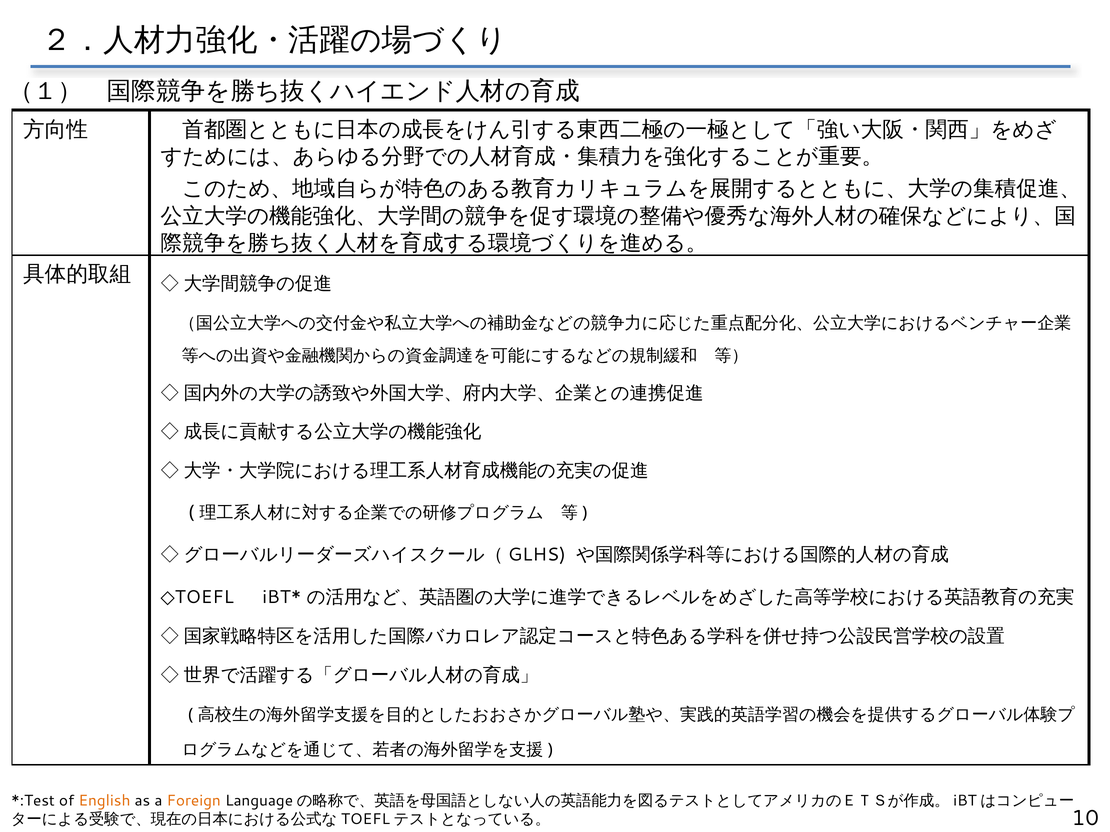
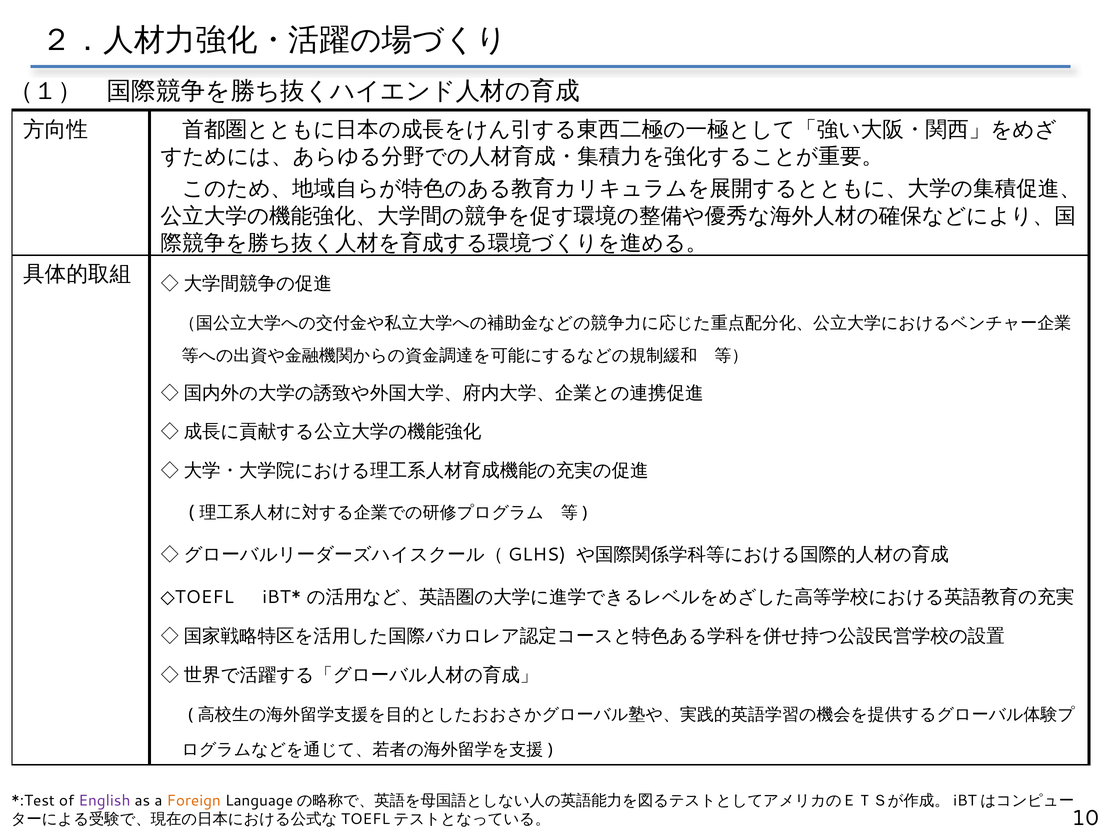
English colour: orange -> purple
